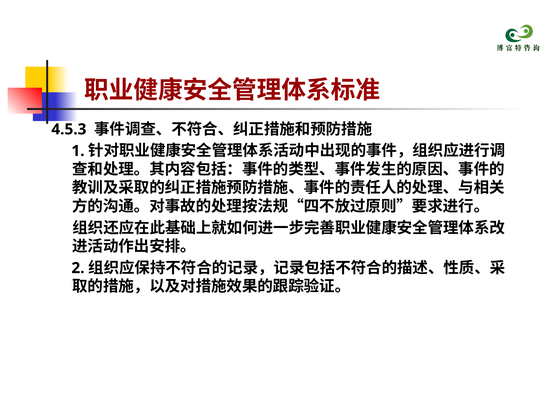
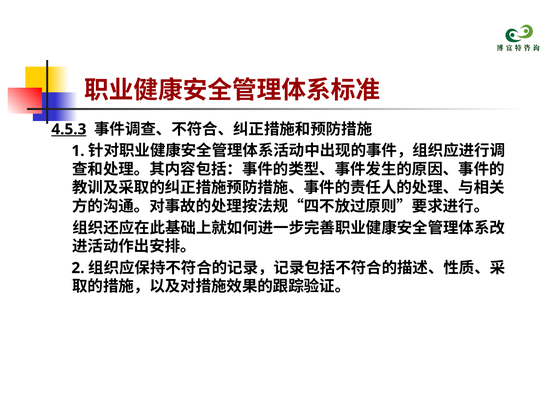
4.5.3 underline: none -> present
